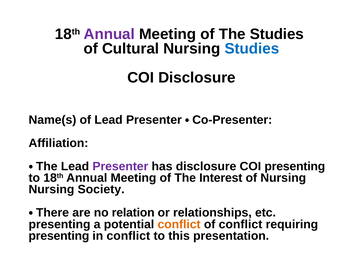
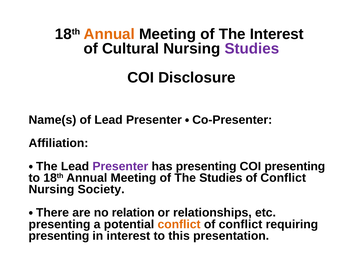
Annual at (109, 34) colour: purple -> orange
The Studies: Studies -> Interest
Studies at (252, 49) colour: blue -> purple
has disclosure: disclosure -> presenting
The Interest: Interest -> Studies
Nursing at (283, 178): Nursing -> Conflict
in conflict: conflict -> interest
